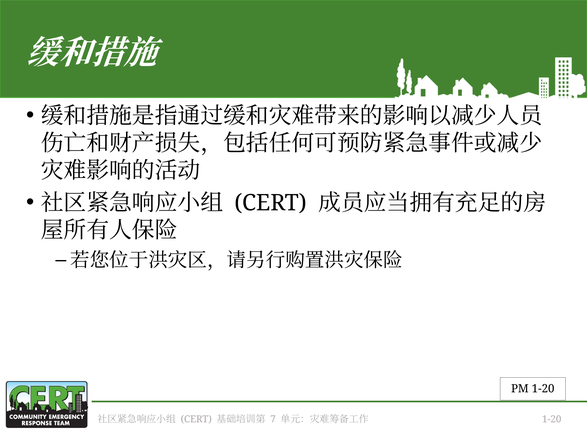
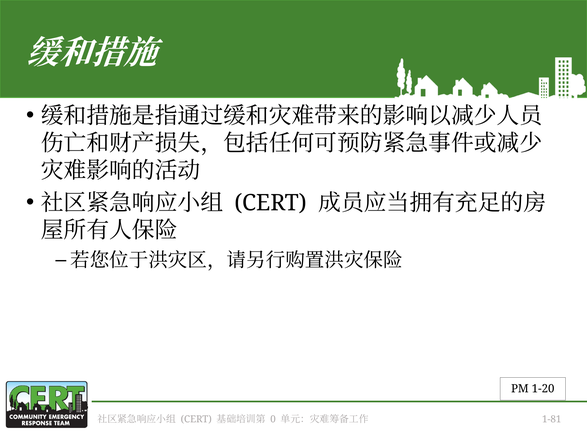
7: 7 -> 0
1-20 at (552, 420): 1-20 -> 1-81
